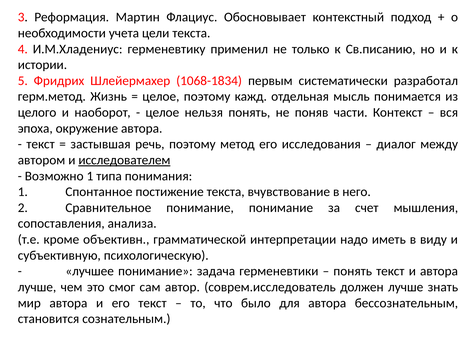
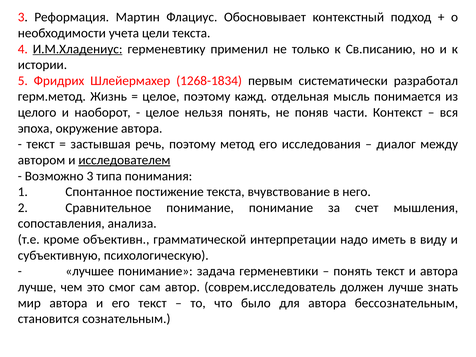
И.М.Хладениус underline: none -> present
1068-1834: 1068-1834 -> 1268-1834
Возможно 1: 1 -> 3
